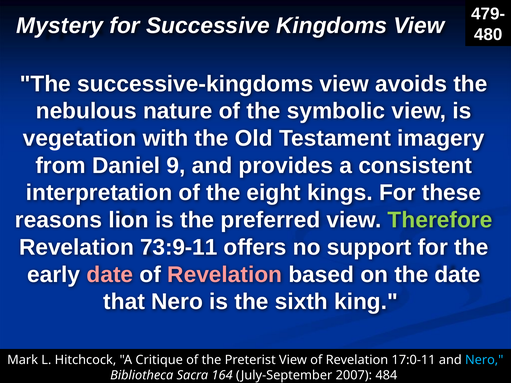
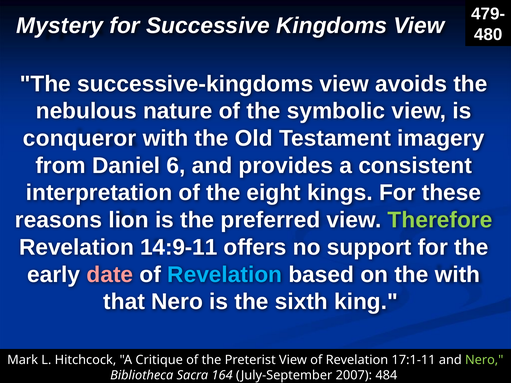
vegetation: vegetation -> conqueror
9: 9 -> 6
73:9-11: 73:9-11 -> 14:9-11
Revelation at (225, 275) colour: pink -> light blue
the date: date -> with
17:0-11: 17:0-11 -> 17:1-11
Nero at (484, 360) colour: light blue -> light green
